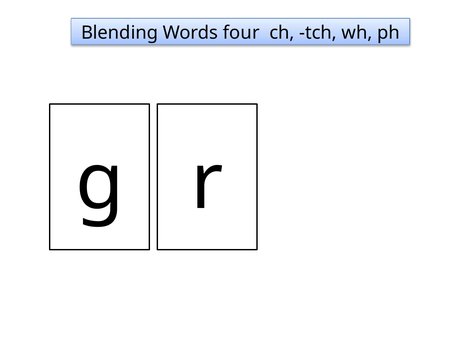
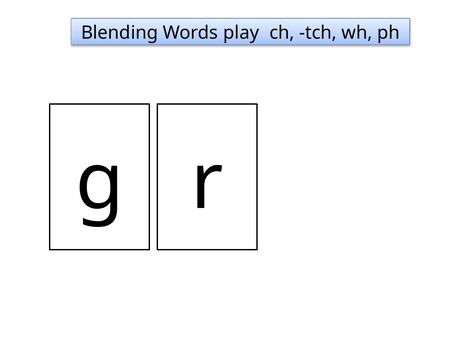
four: four -> play
